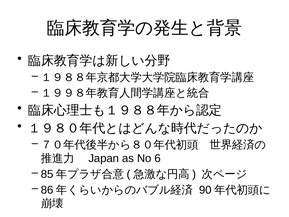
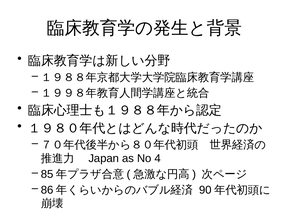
6: 6 -> 4
